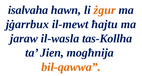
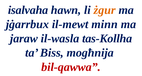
ħajtu: ħajtu -> minn
Jien: Jien -> Biss
bil-qawwa colour: orange -> red
